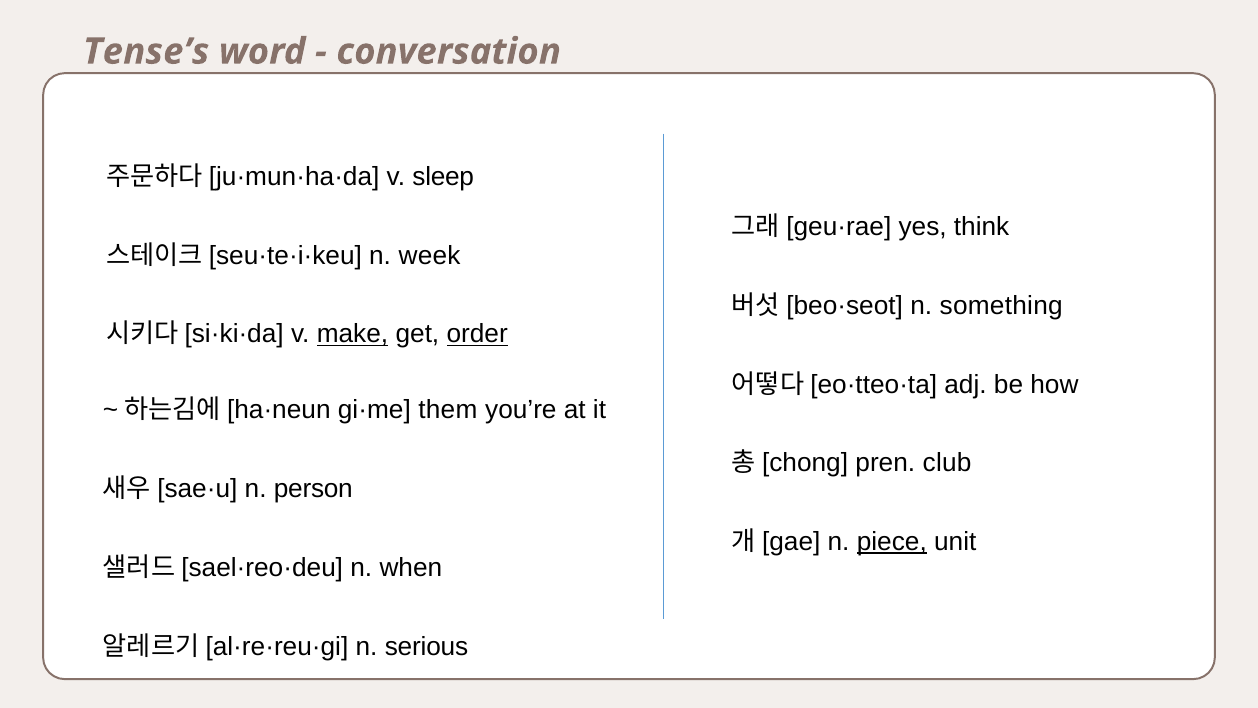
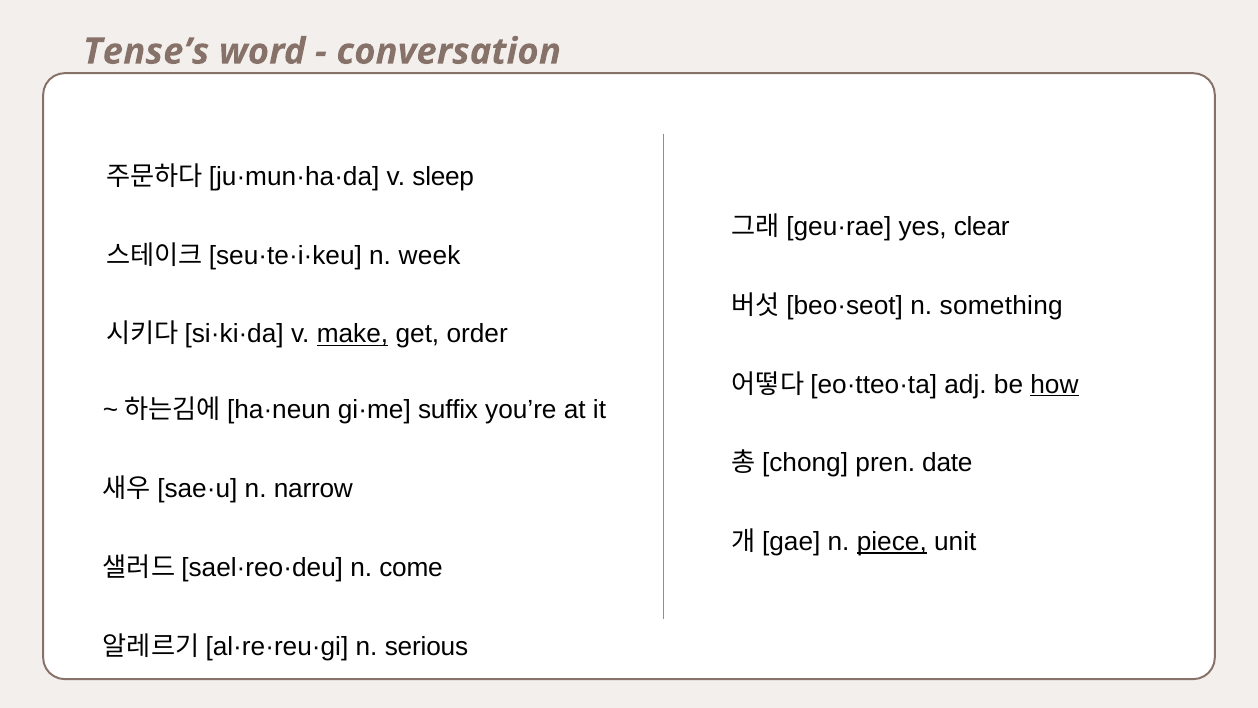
think: think -> clear
order underline: present -> none
how underline: none -> present
them: them -> suffix
club: club -> date
person: person -> narrow
when: when -> come
